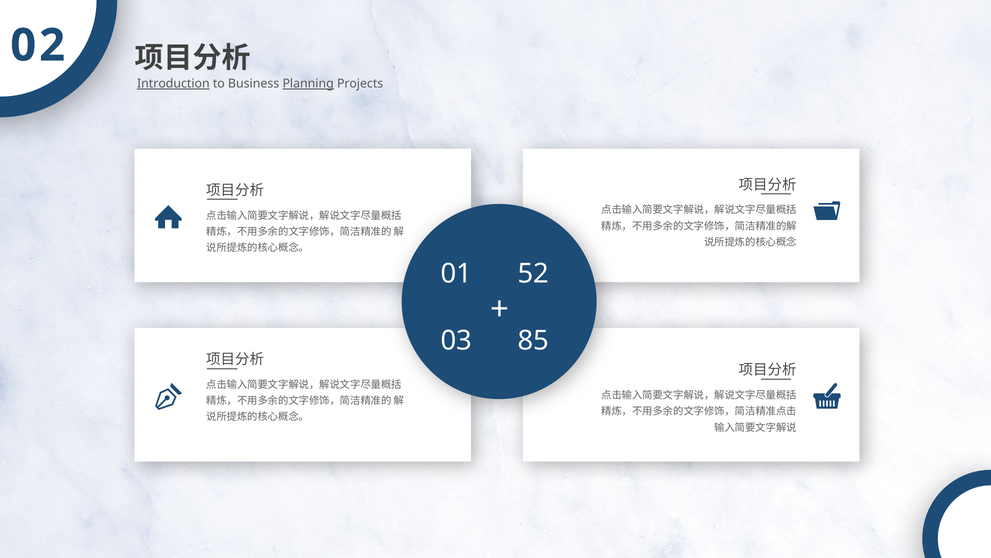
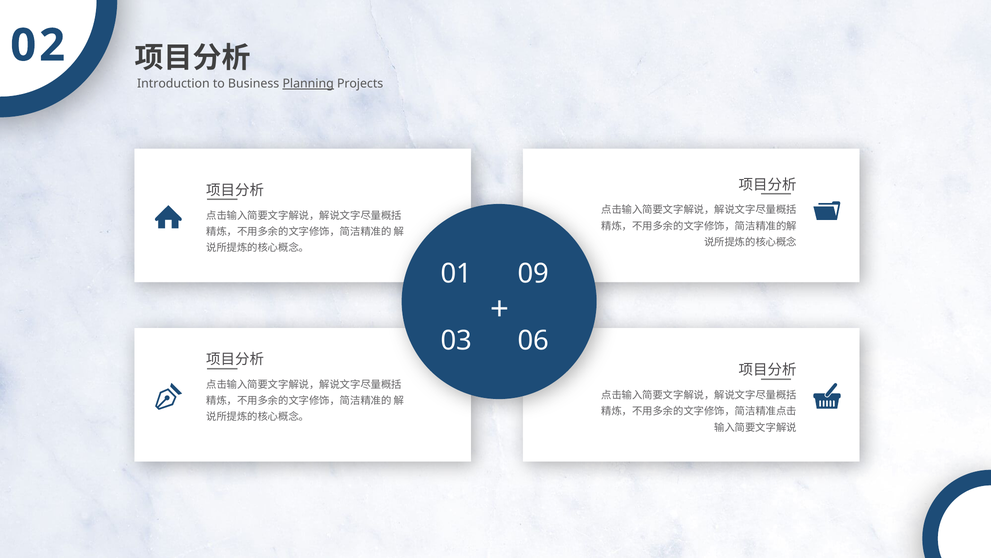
Introduction underline: present -> none
52: 52 -> 09
85: 85 -> 06
